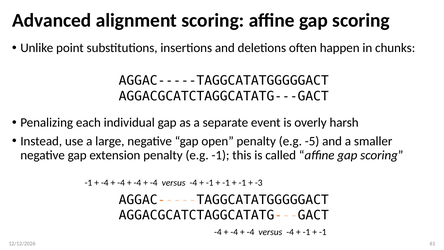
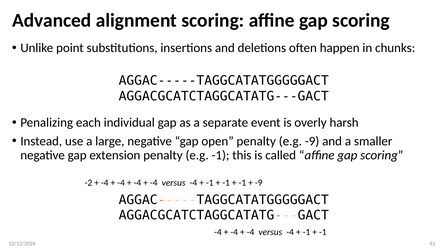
e.g -5: -5 -> -9
-1 at (88, 183): -1 -> -2
-3 at (259, 183): -3 -> -9
